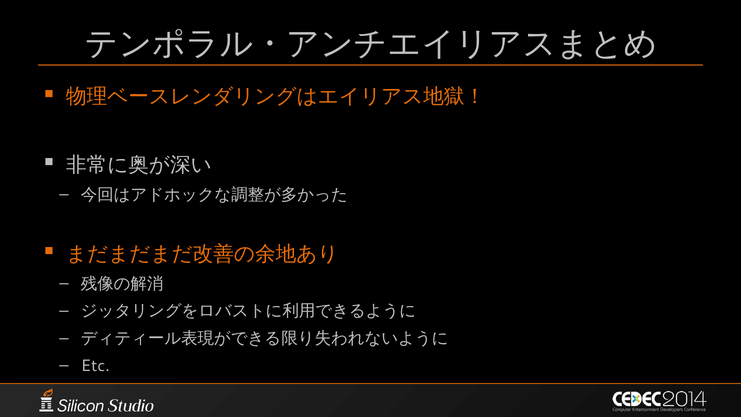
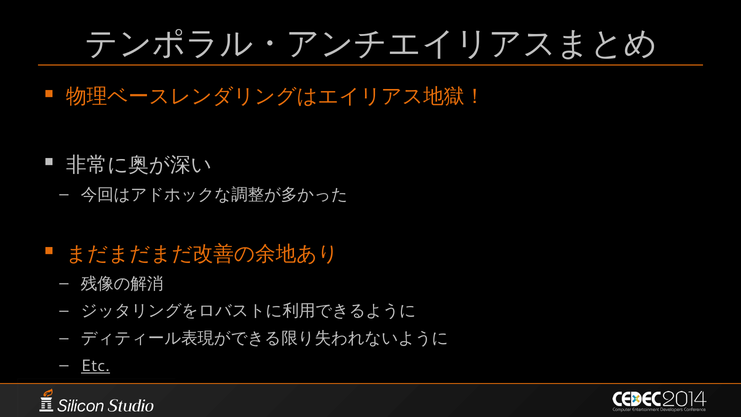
Etc underline: none -> present
